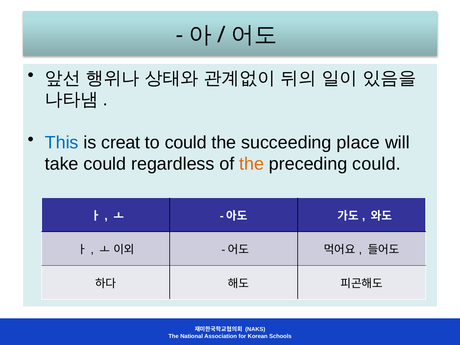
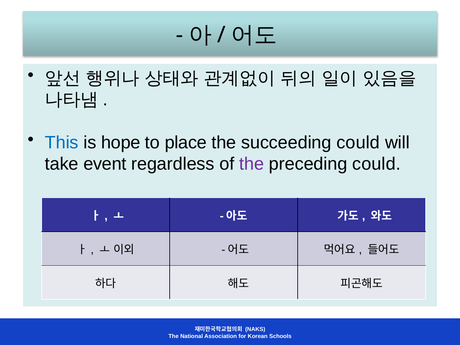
creat: creat -> hope
to could: could -> place
succeeding place: place -> could
take could: could -> event
the at (252, 164) colour: orange -> purple
